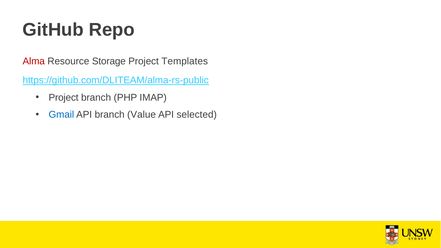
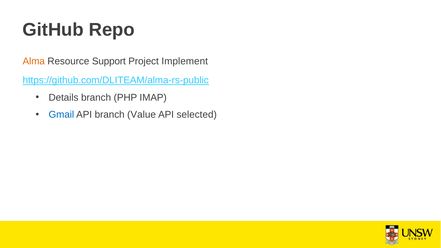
Alma colour: red -> orange
Storage: Storage -> Support
Templates: Templates -> Implement
Project at (64, 98): Project -> Details
